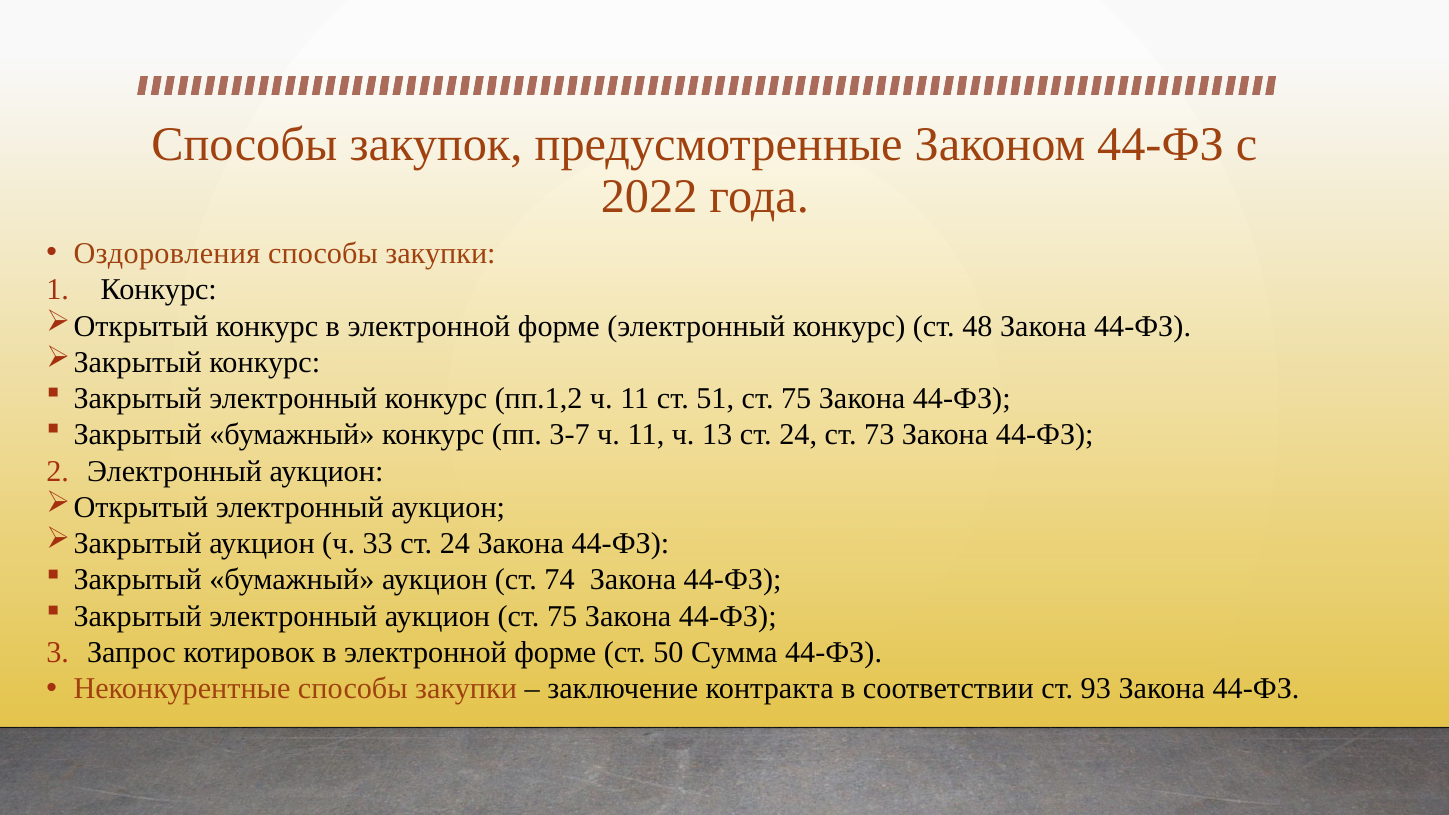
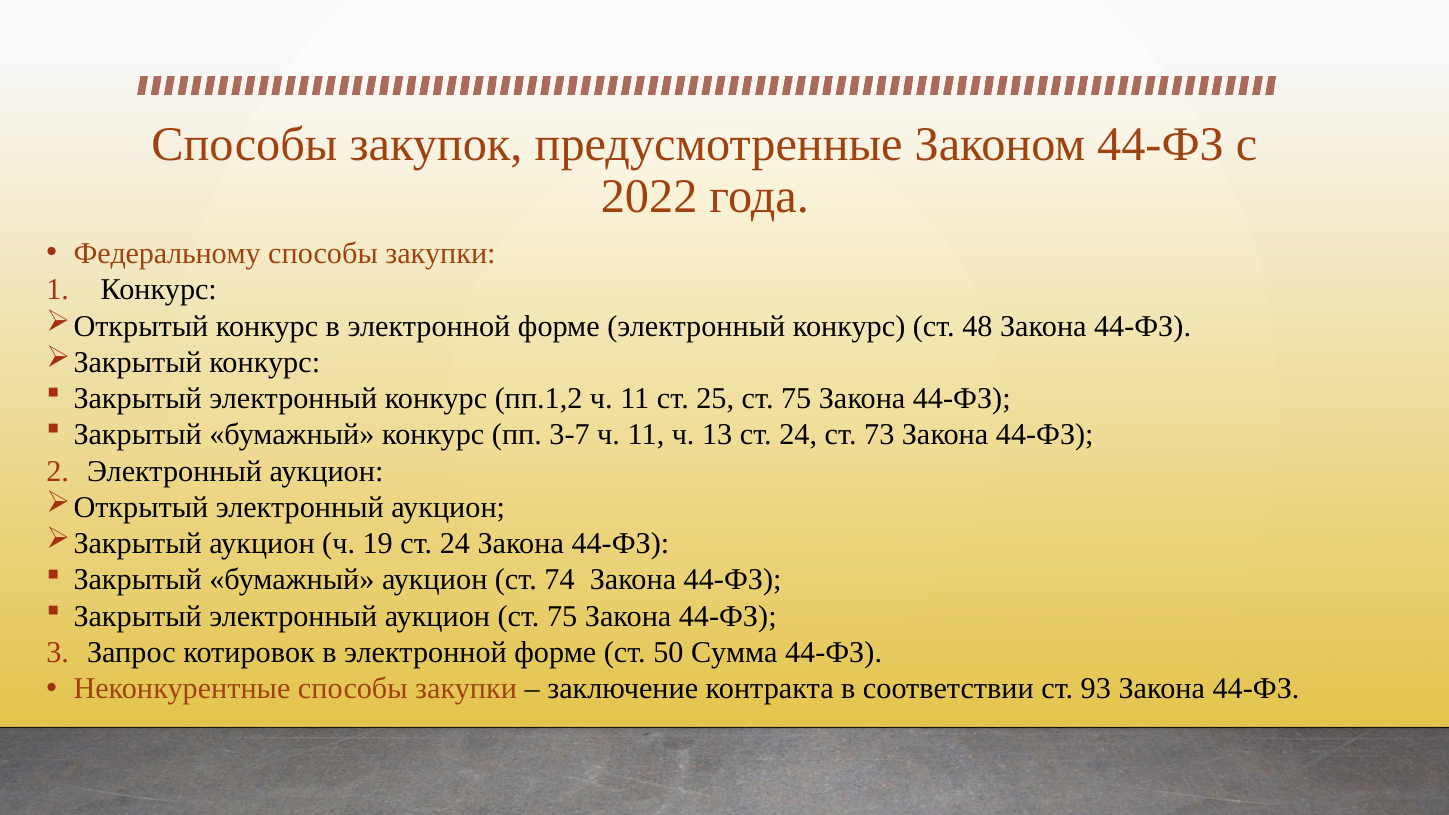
Оздоровления: Оздоровления -> Федеральному
51: 51 -> 25
33: 33 -> 19
